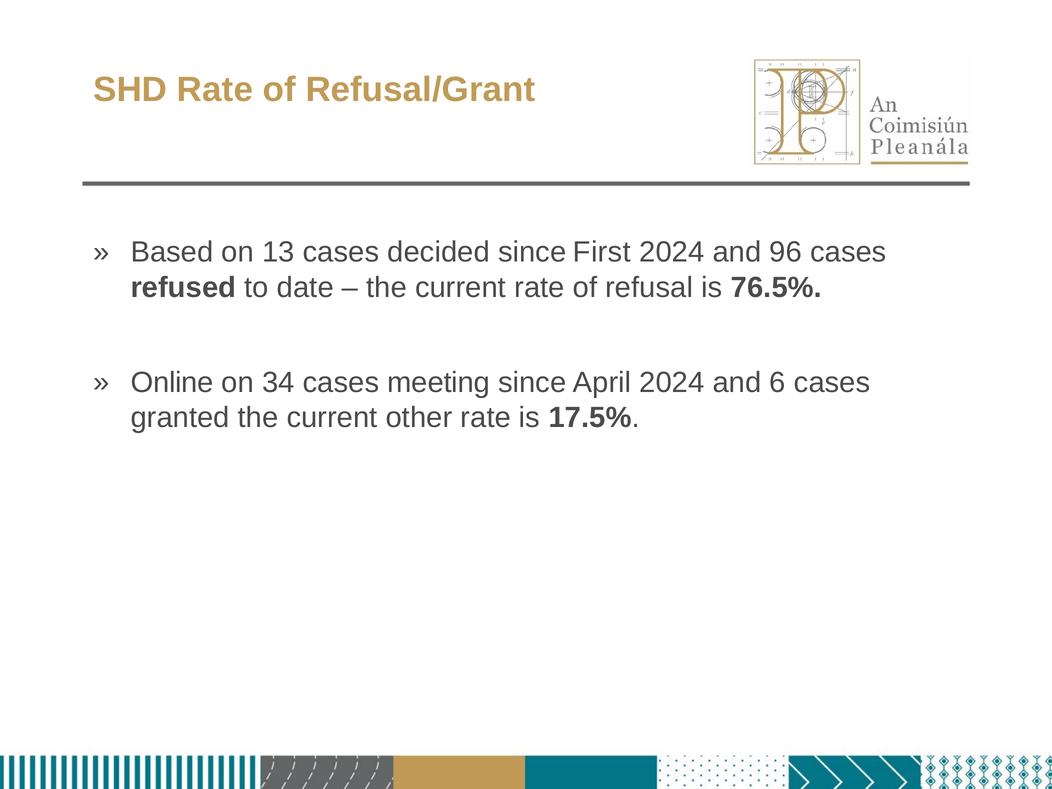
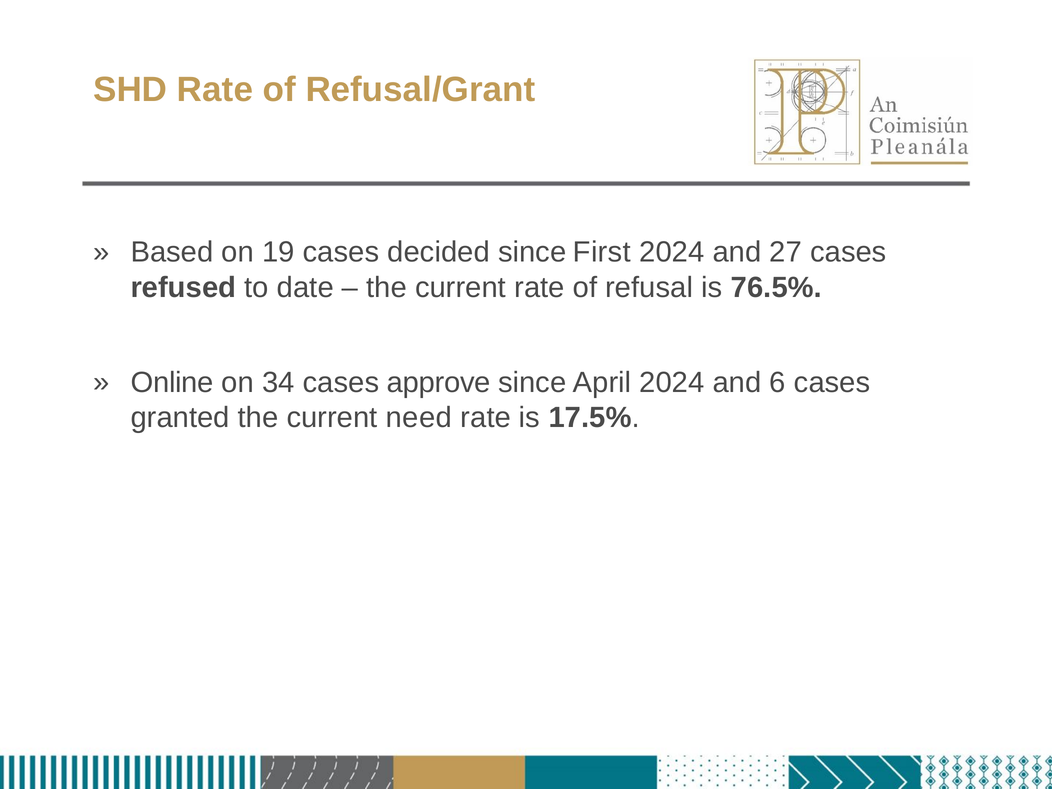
13: 13 -> 19
96: 96 -> 27
meeting: meeting -> approve
other: other -> need
